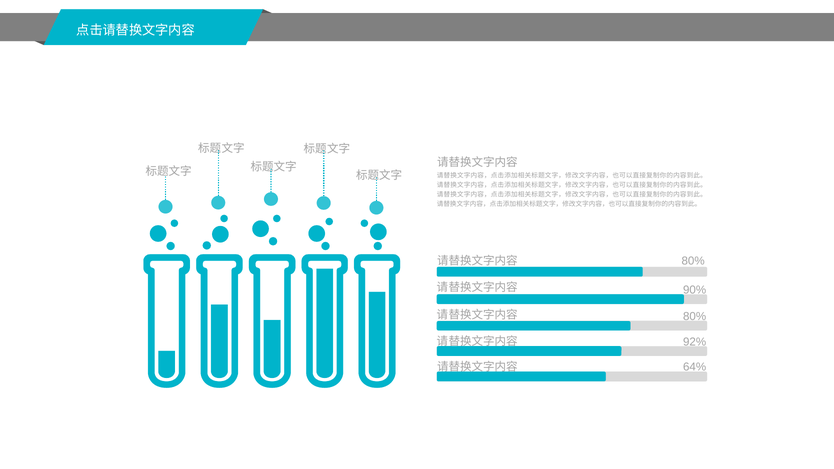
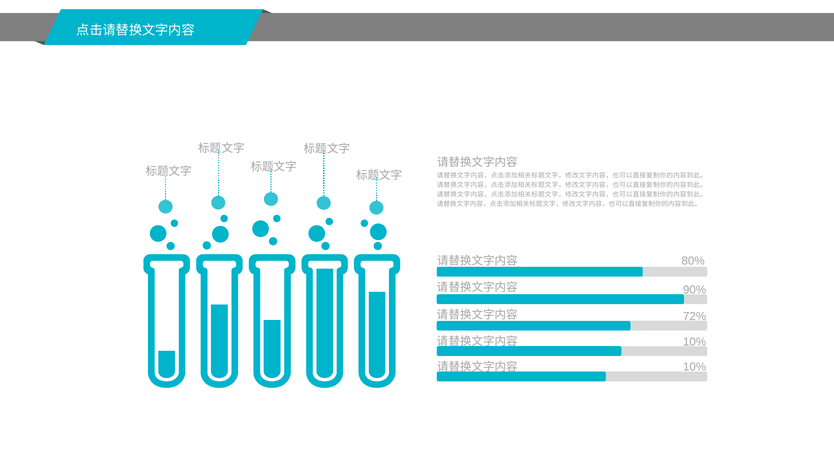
80% at (695, 316): 80% -> 72%
92% at (695, 342): 92% -> 10%
64% at (695, 367): 64% -> 10%
